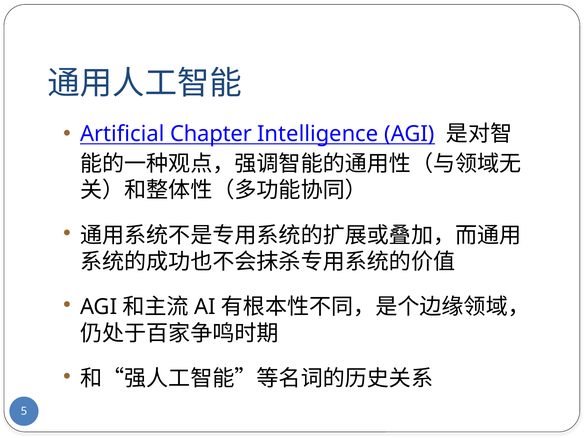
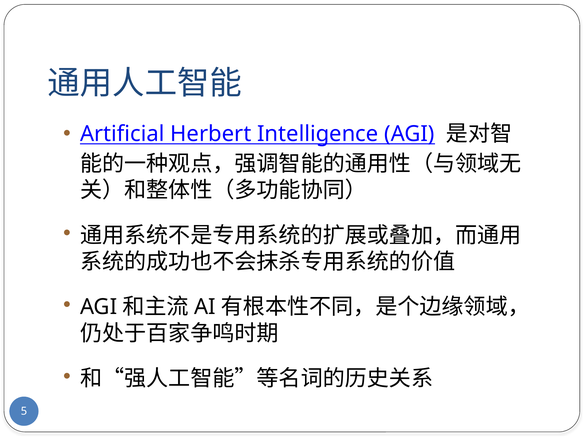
Chapter: Chapter -> Herbert
